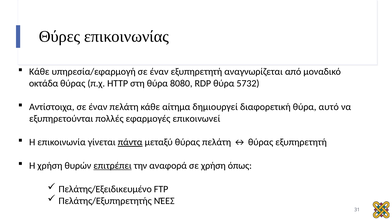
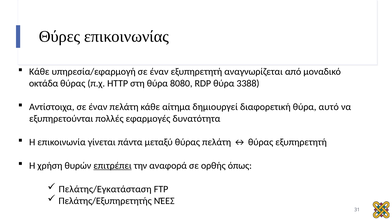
5732: 5732 -> 3388
επικοινωνεί: επικοινωνεί -> δυνατότητα
πάντα underline: present -> none
σε χρήση: χρήση -> ορθής
Πελάτης/Εξειδικευμένο: Πελάτης/Εξειδικευμένο -> Πελάτης/Εγκατάσταση
